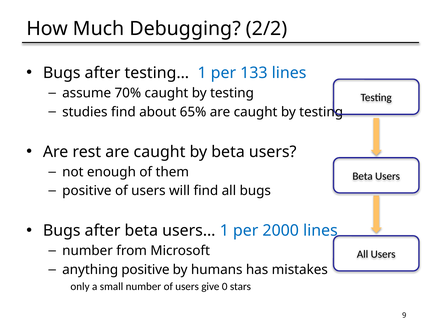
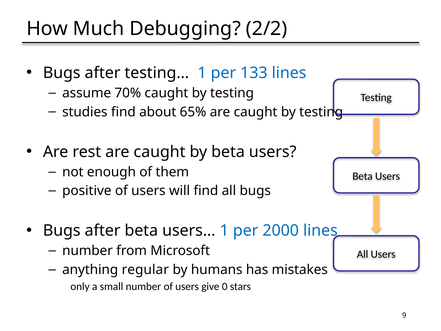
anything positive: positive -> regular
